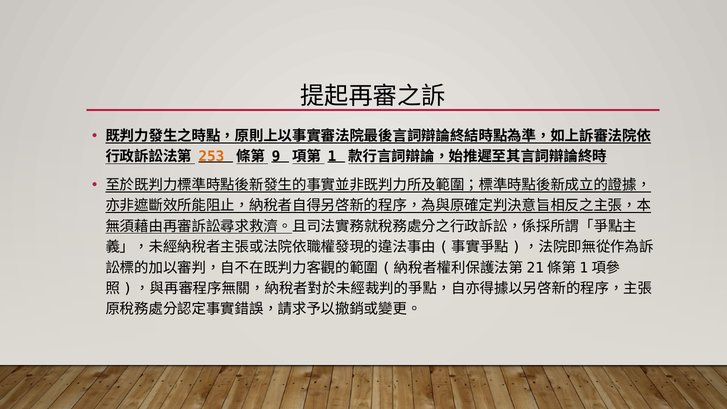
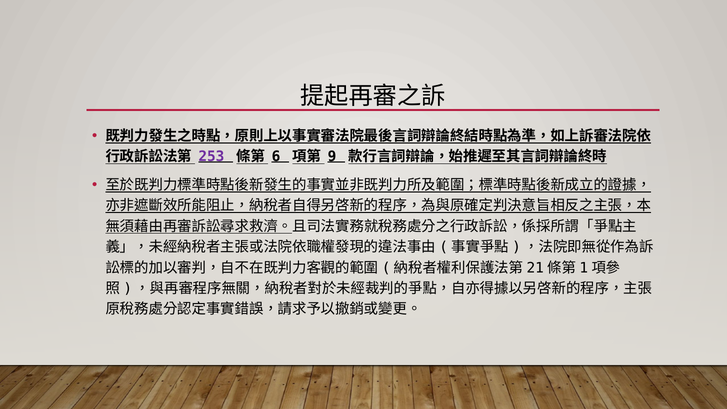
253 colour: orange -> purple
9: 9 -> 6
1: 1 -> 9
